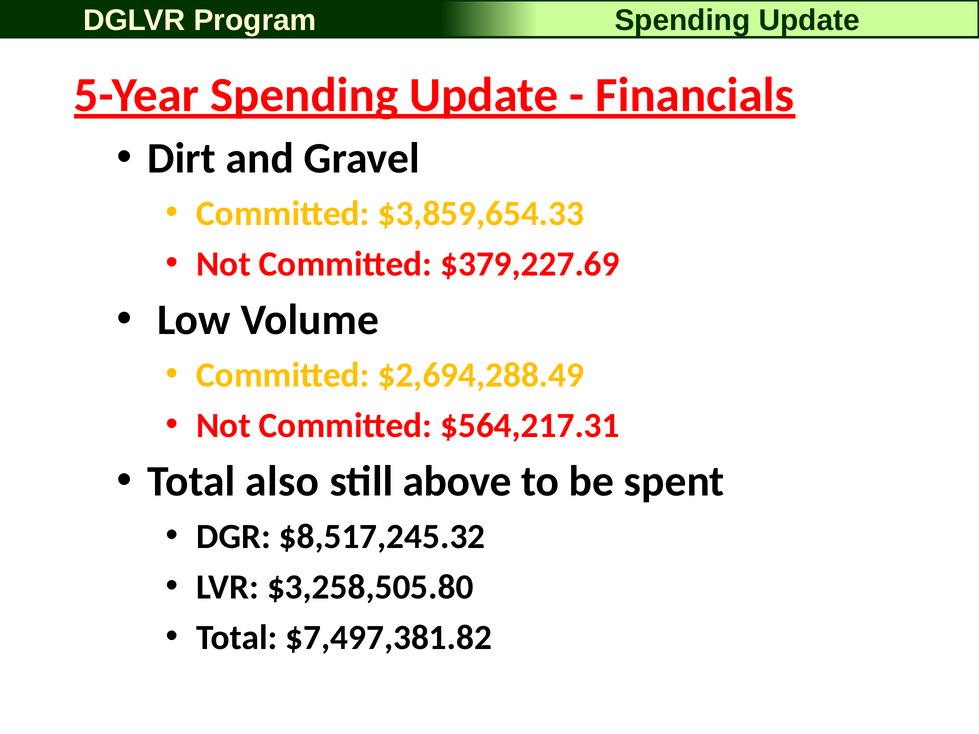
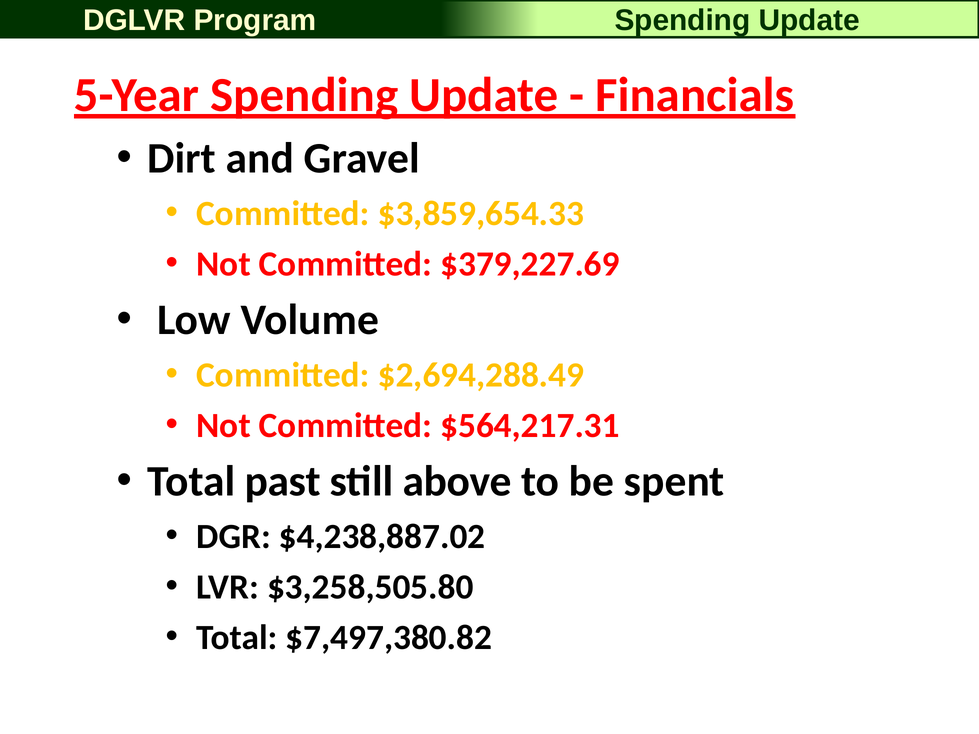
also: also -> past
$8,517,245.32: $8,517,245.32 -> $4,238,887.02
$7,497,381.82: $7,497,381.82 -> $7,497,380.82
